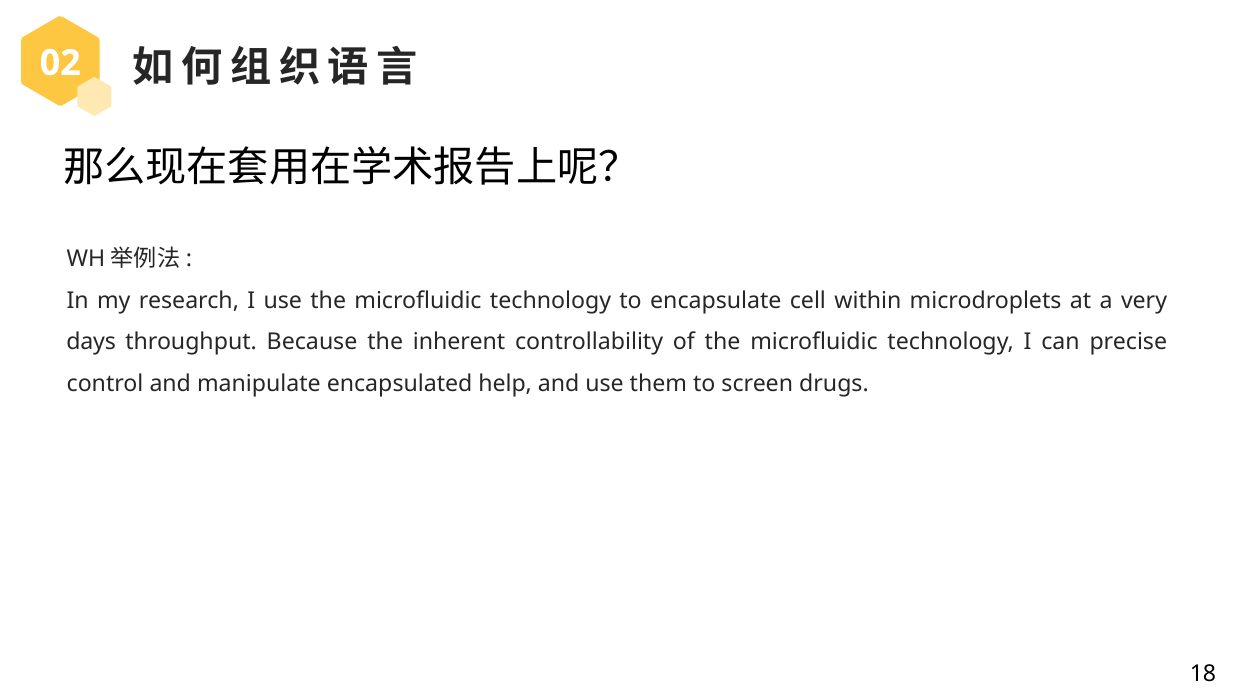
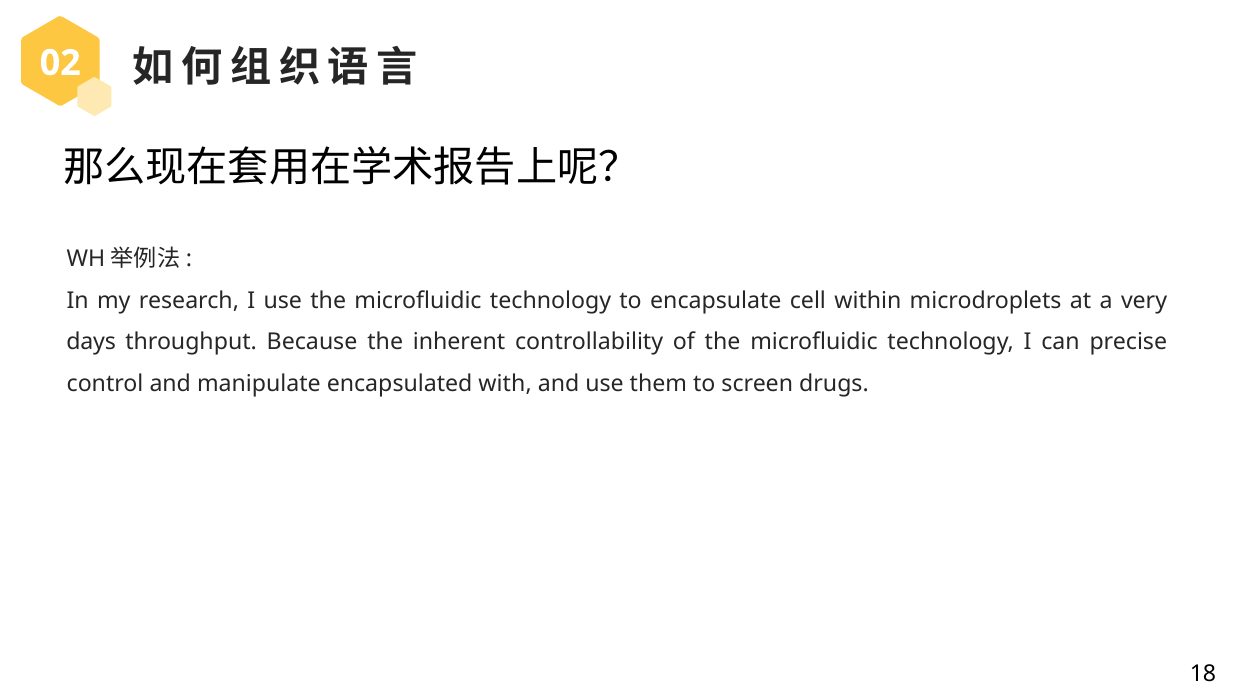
help: help -> with
